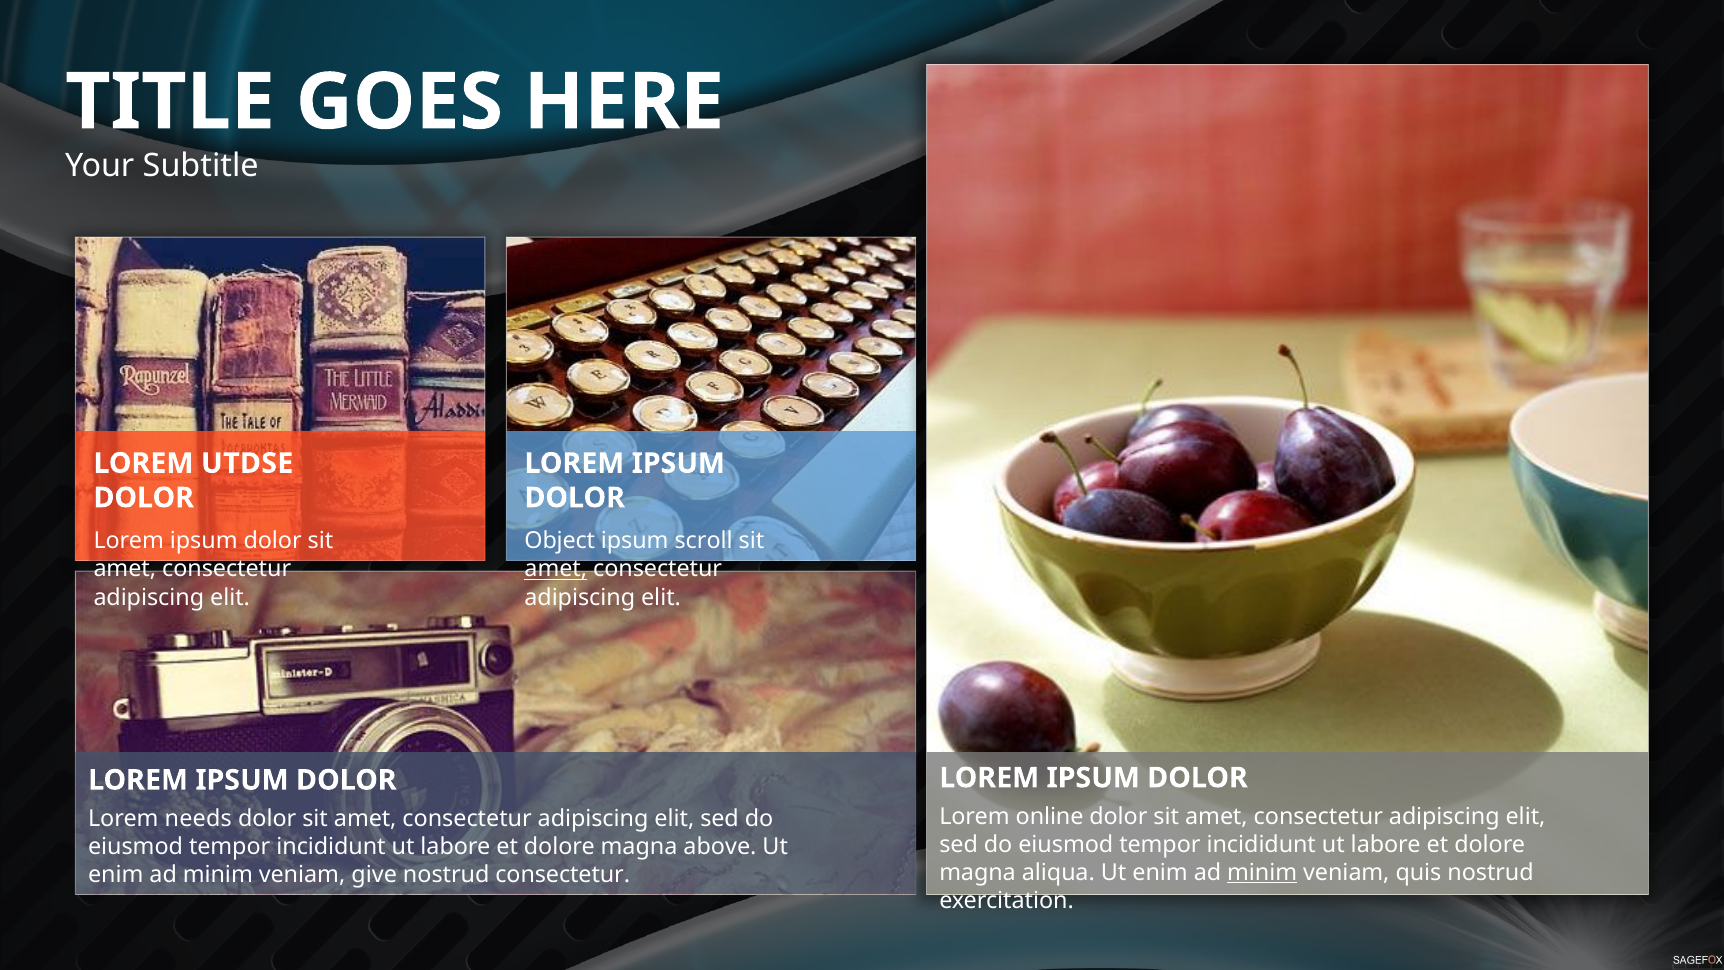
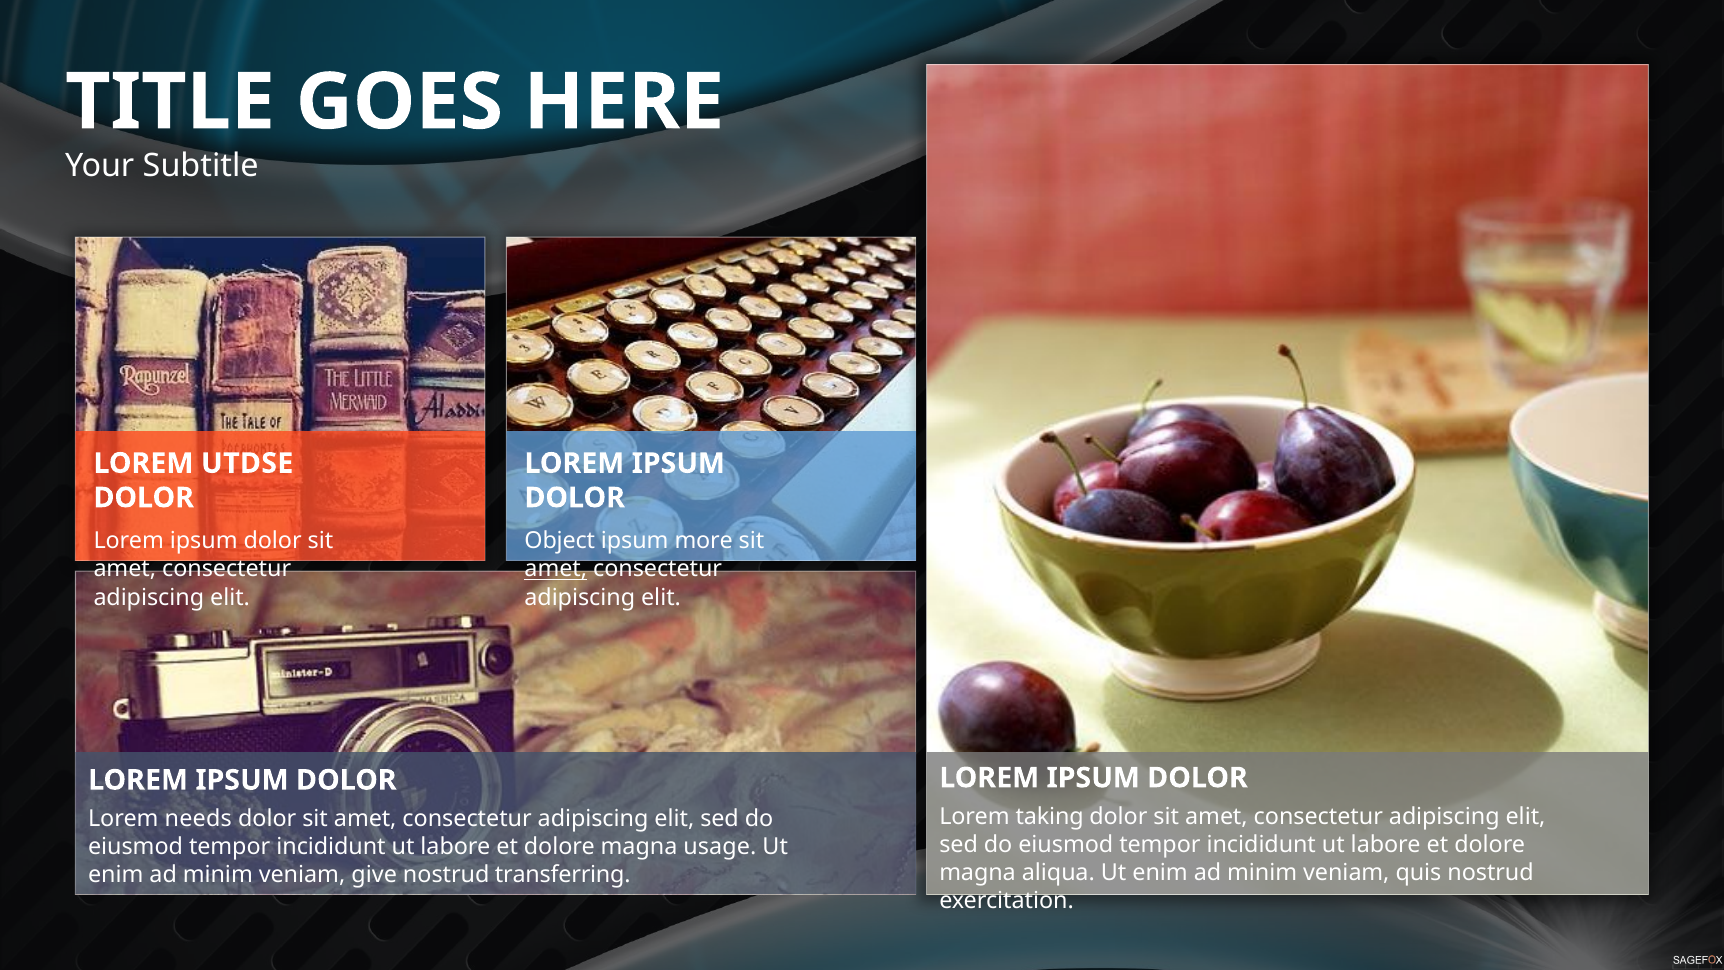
scroll: scroll -> more
online: online -> taking
above: above -> usage
minim at (1262, 872) underline: present -> none
nostrud consectetur: consectetur -> transferring
